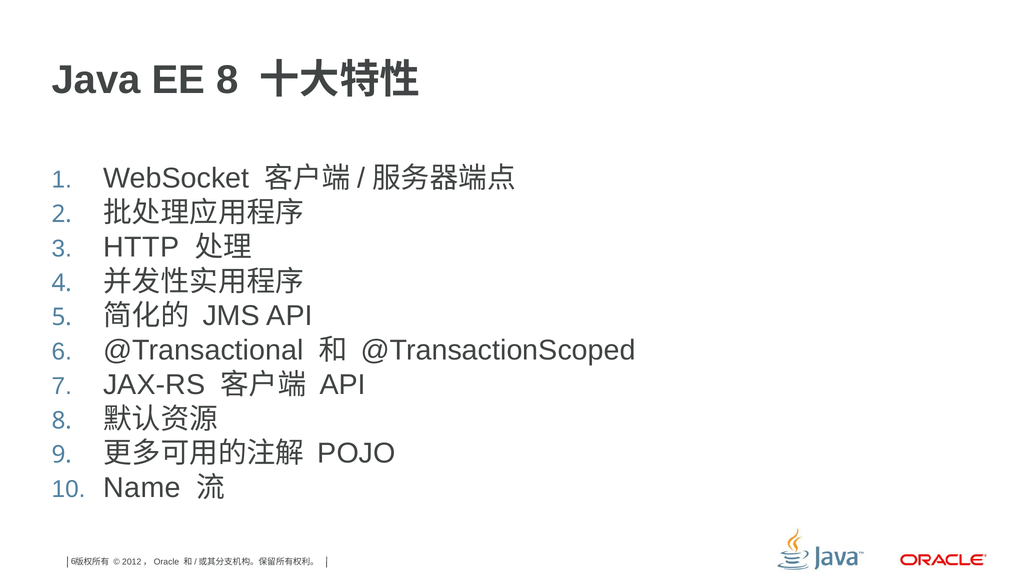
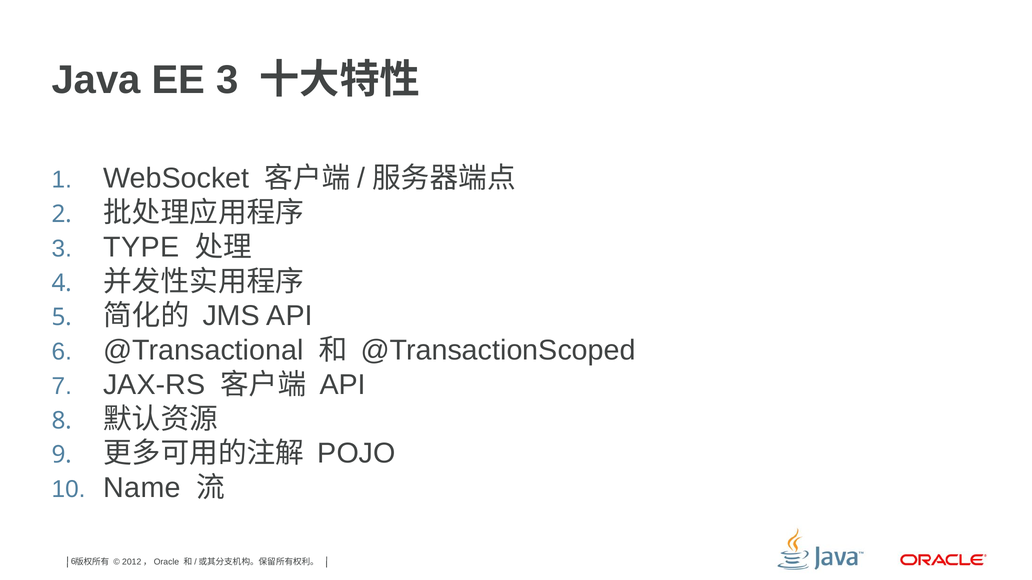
EE 8: 8 -> 3
HTTP: HTTP -> TYPE
